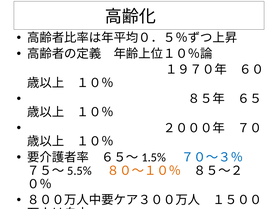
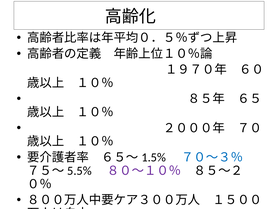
８０～１０％ colour: orange -> purple
